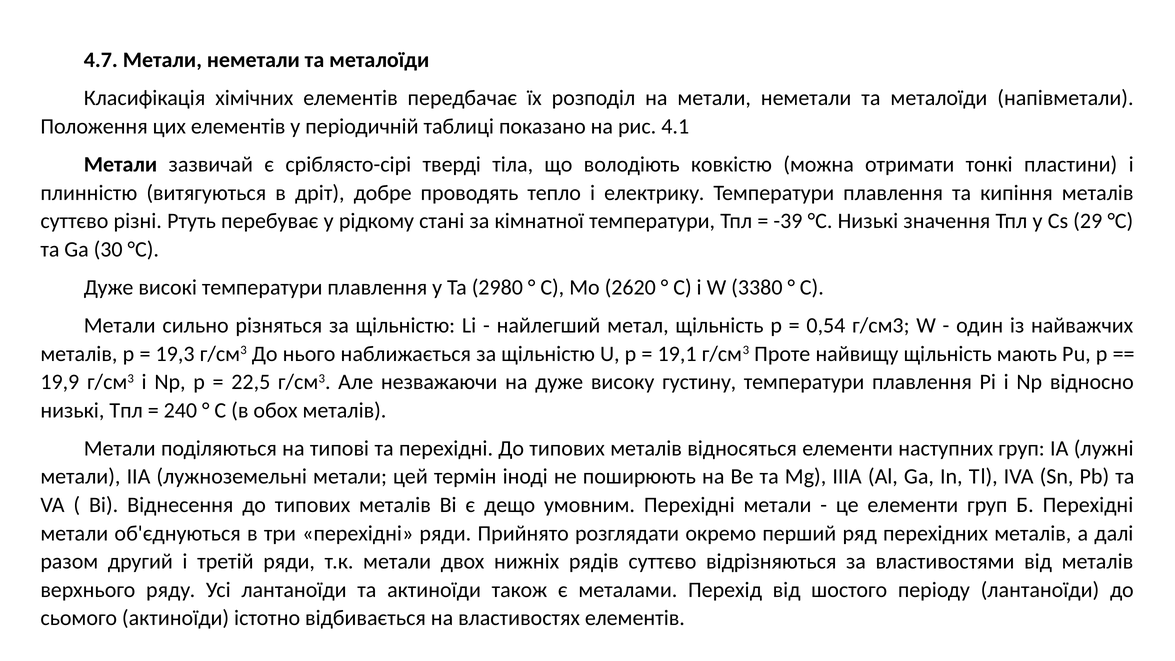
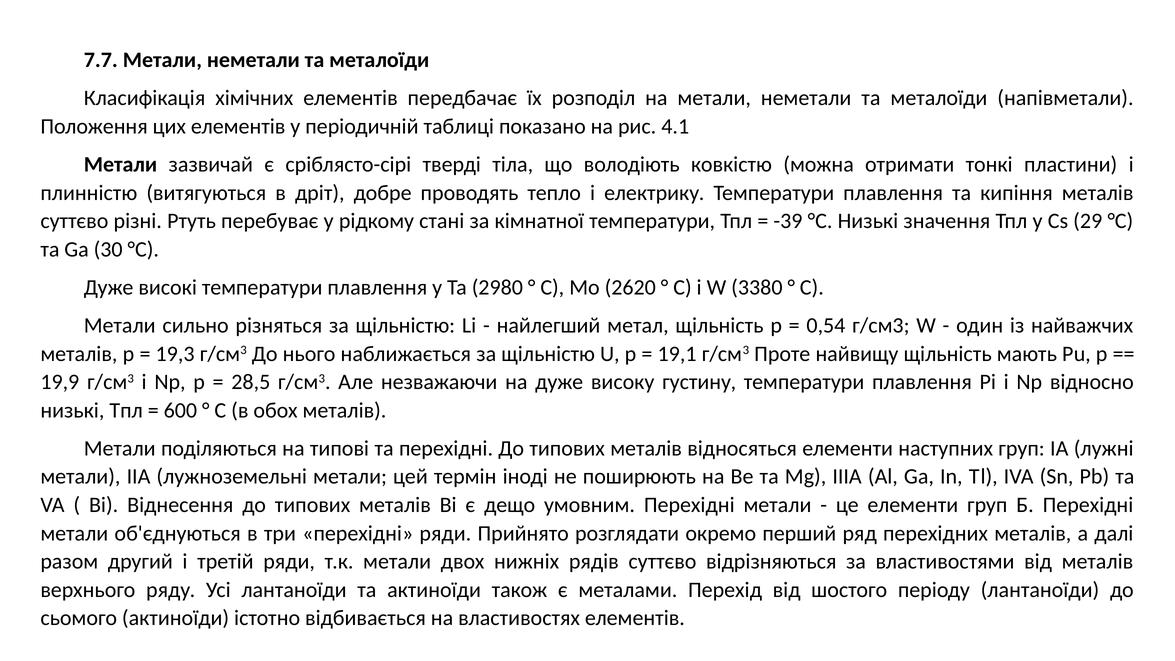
4.7: 4.7 -> 7.7
22,5: 22,5 -> 28,5
240: 240 -> 600
